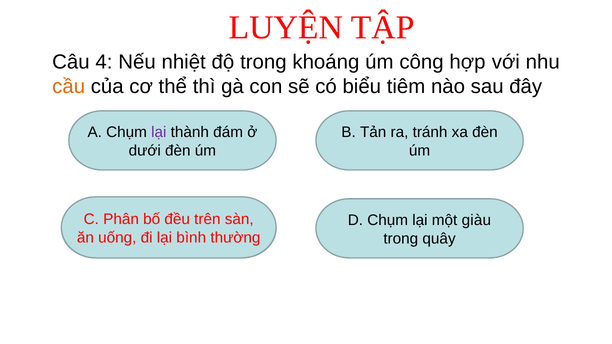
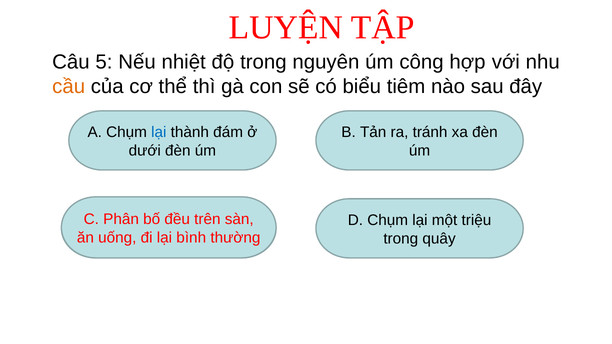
4: 4 -> 5
khoáng: khoáng -> nguyên
lại at (159, 132) colour: purple -> blue
giàu: giàu -> triệu
